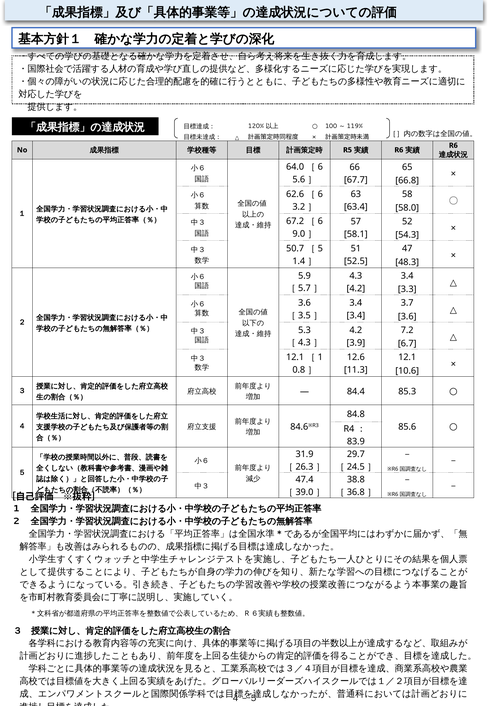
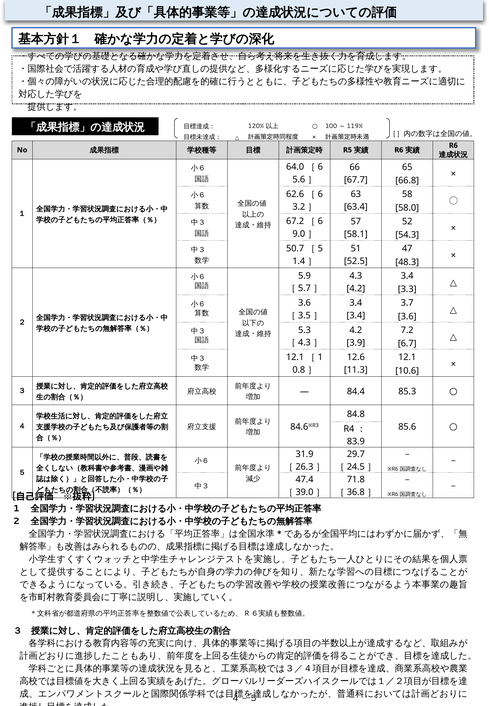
38.8: 38.8 -> 71.8
